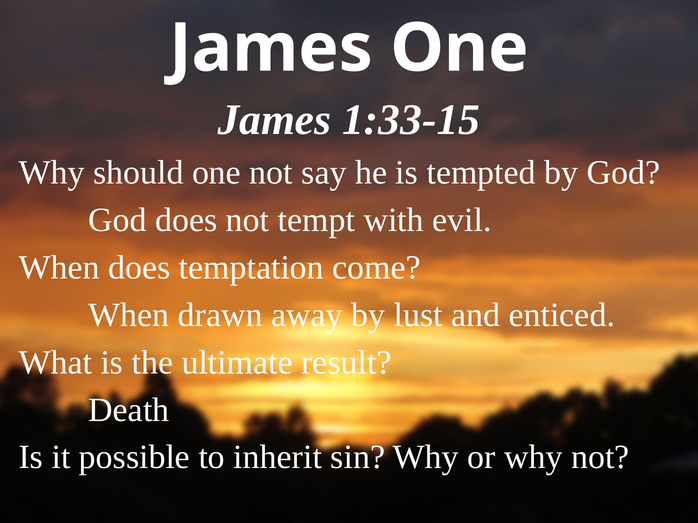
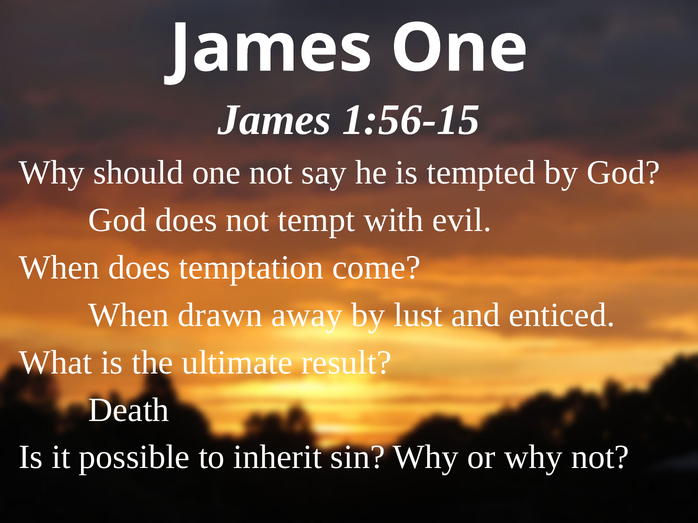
1:33-15: 1:33-15 -> 1:56-15
